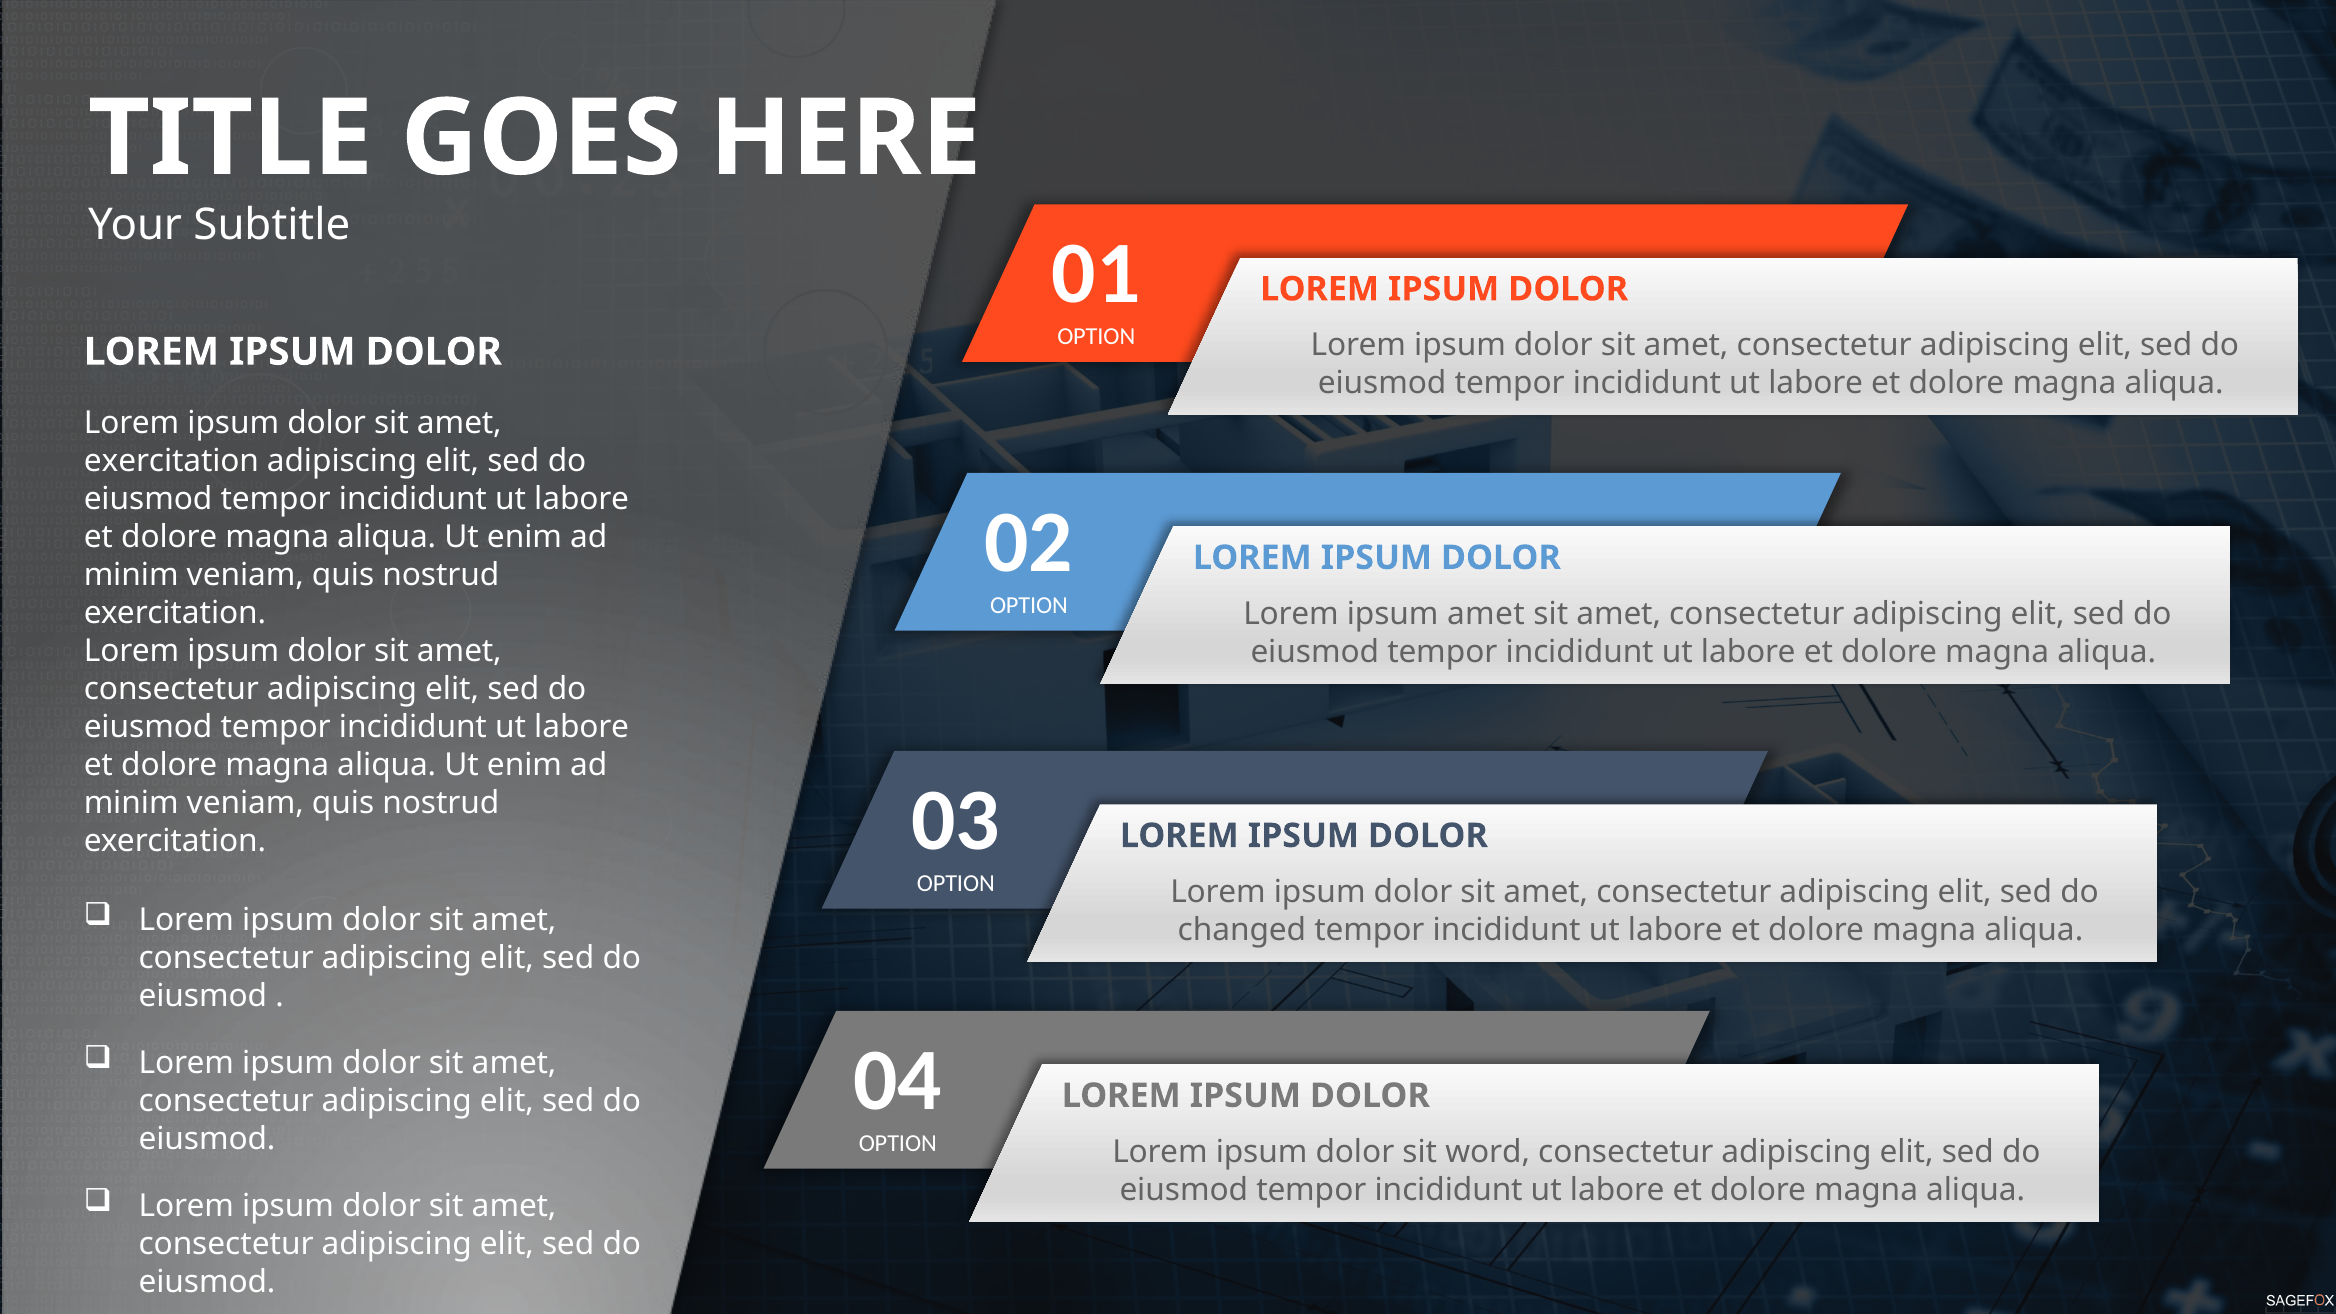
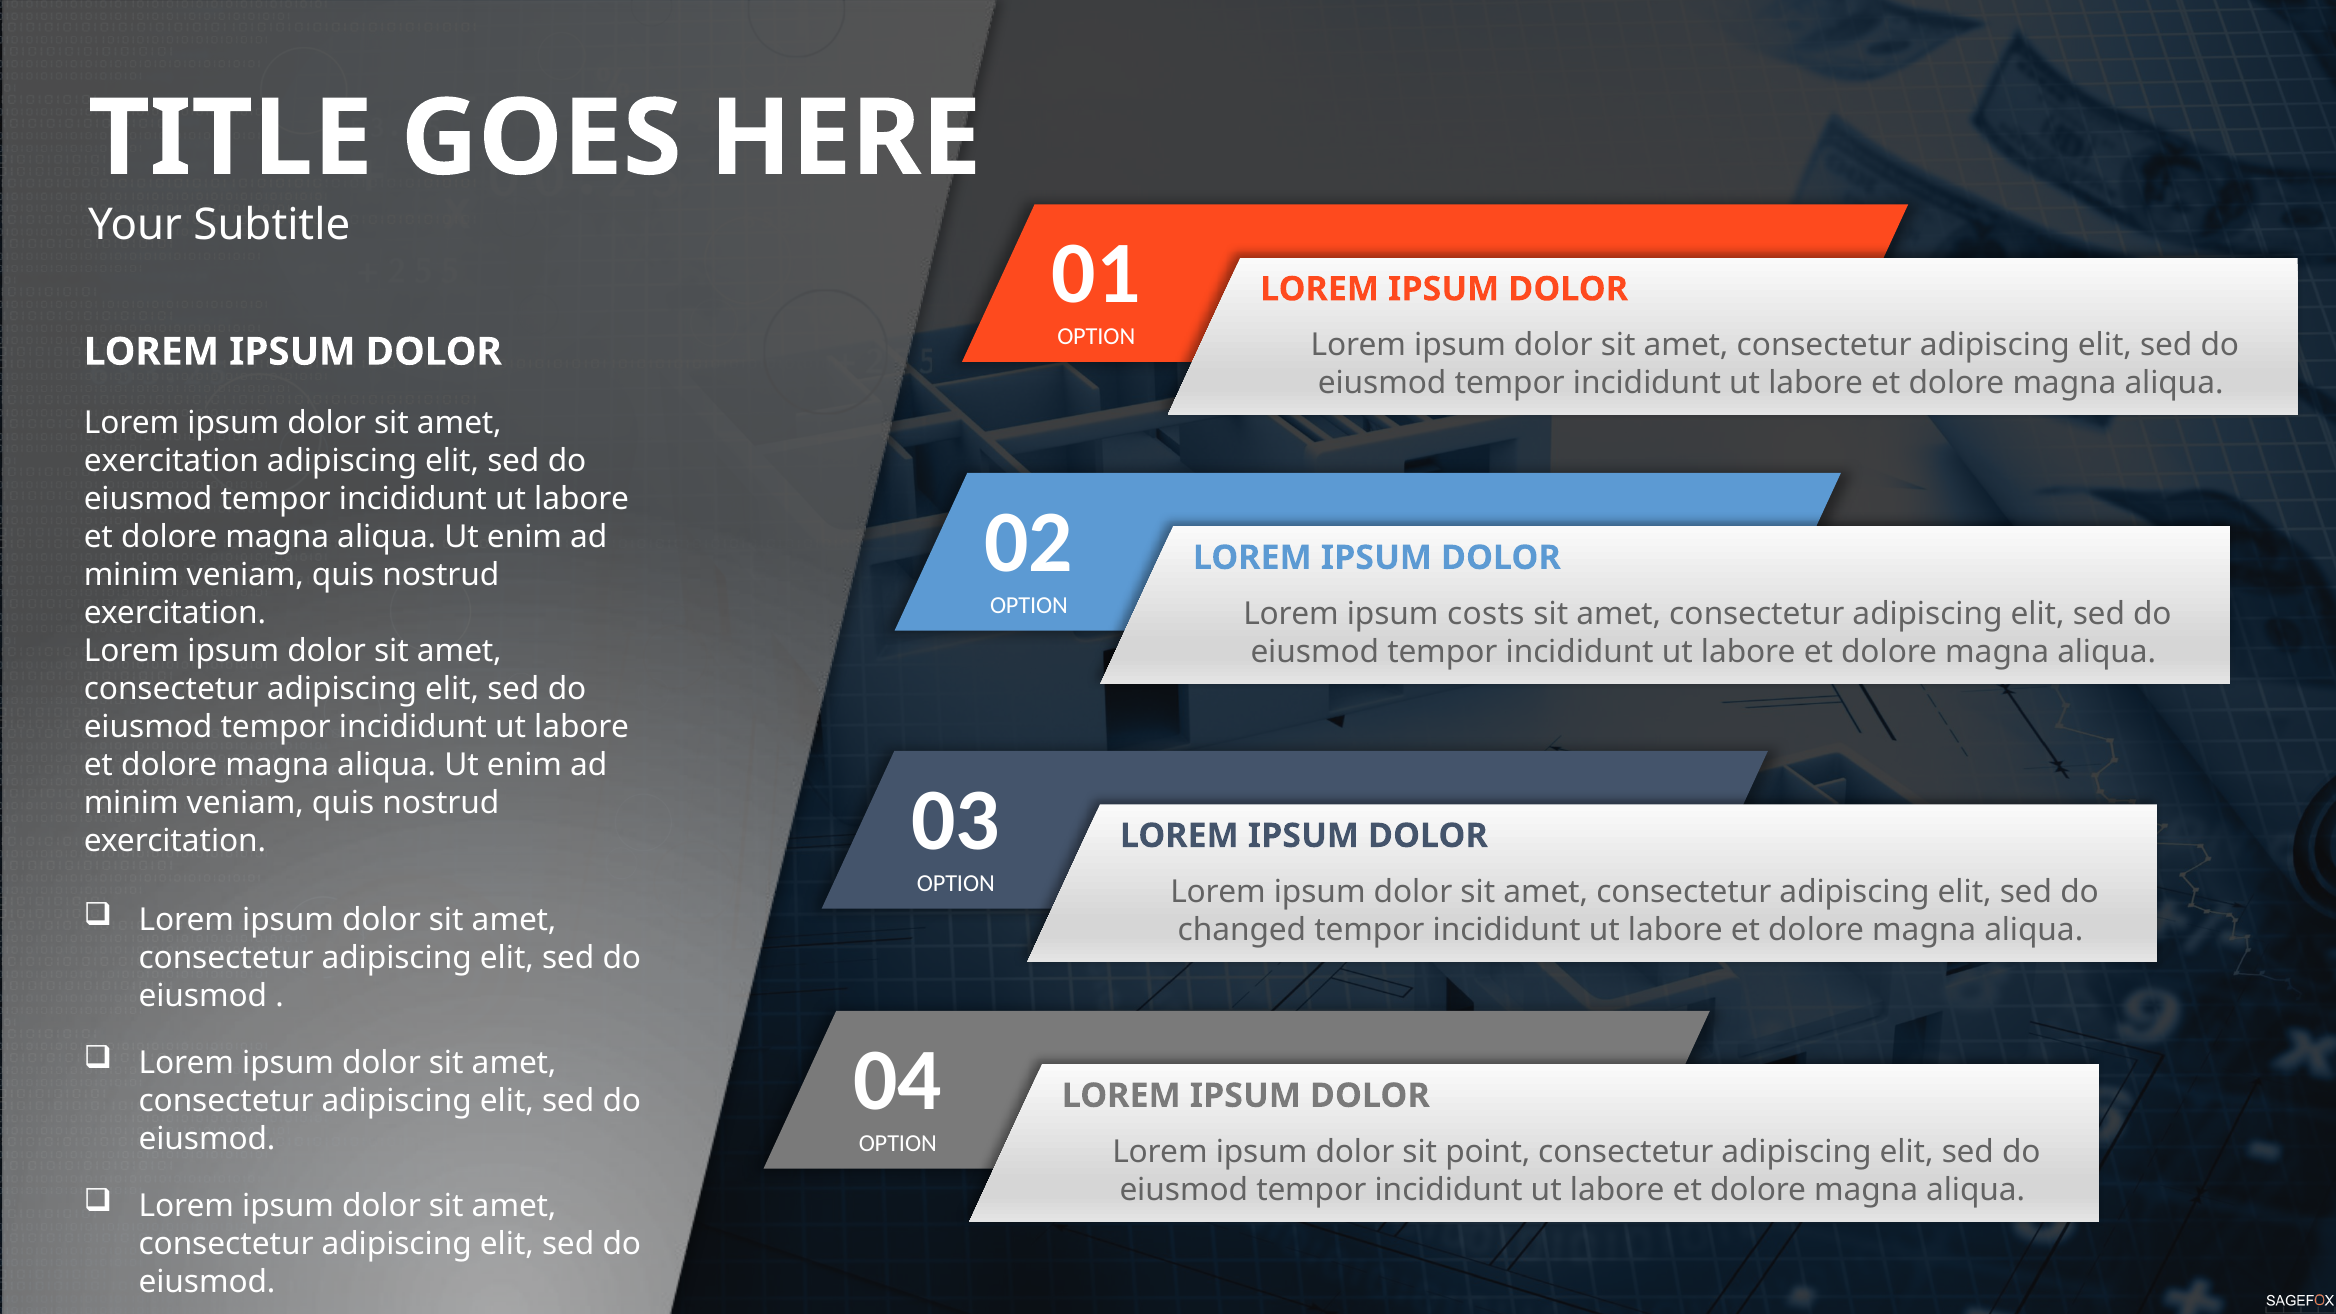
ipsum amet: amet -> costs
word: word -> point
